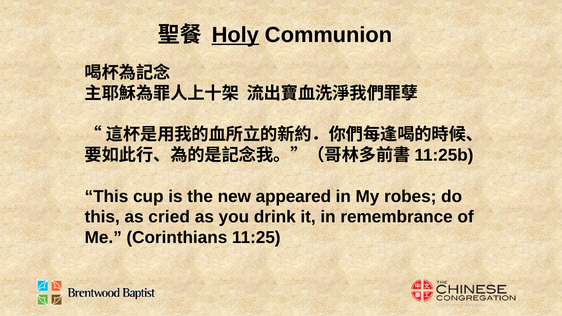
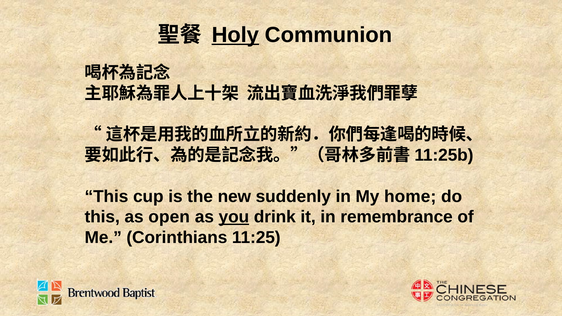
appeared: appeared -> suddenly
robes: robes -> home
cried: cried -> open
you underline: none -> present
